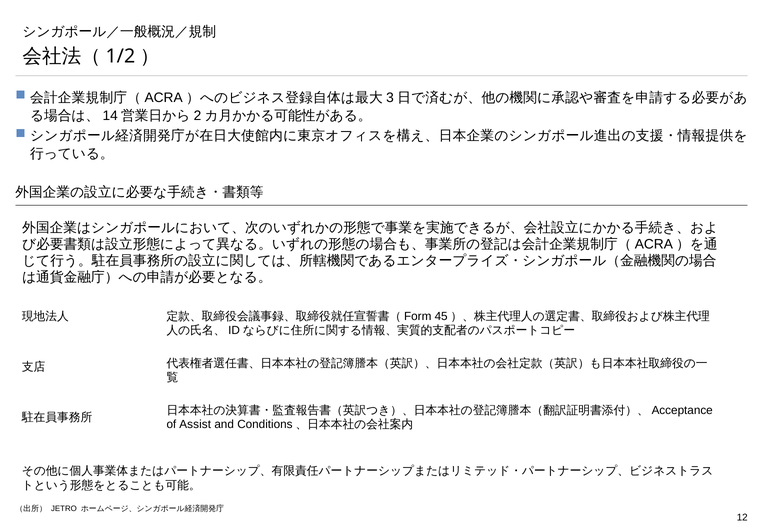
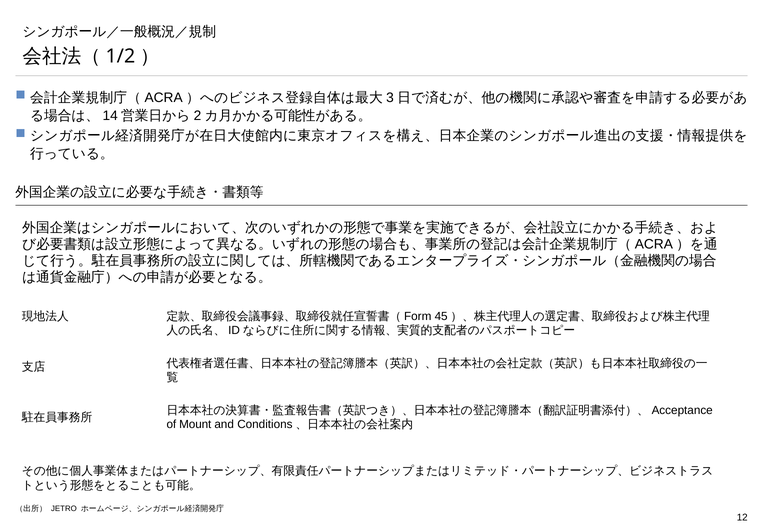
Assist: Assist -> Mount
